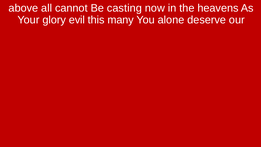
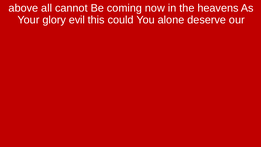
casting: casting -> coming
many: many -> could
